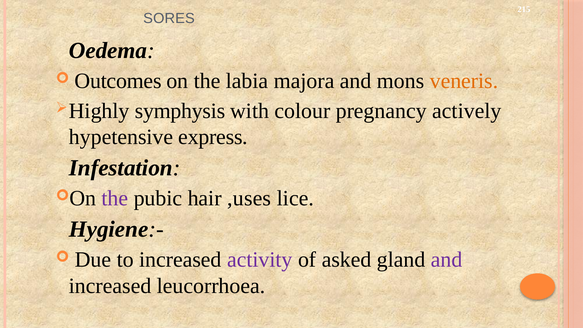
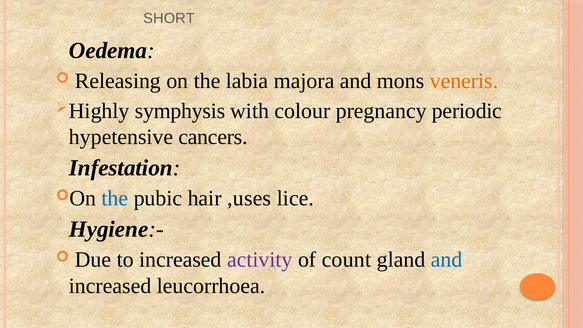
SORES: SORES -> SHORT
Outcomes: Outcomes -> Releasing
actively: actively -> periodic
express: express -> cancers
the at (115, 198) colour: purple -> blue
asked: asked -> count
and at (447, 260) colour: purple -> blue
